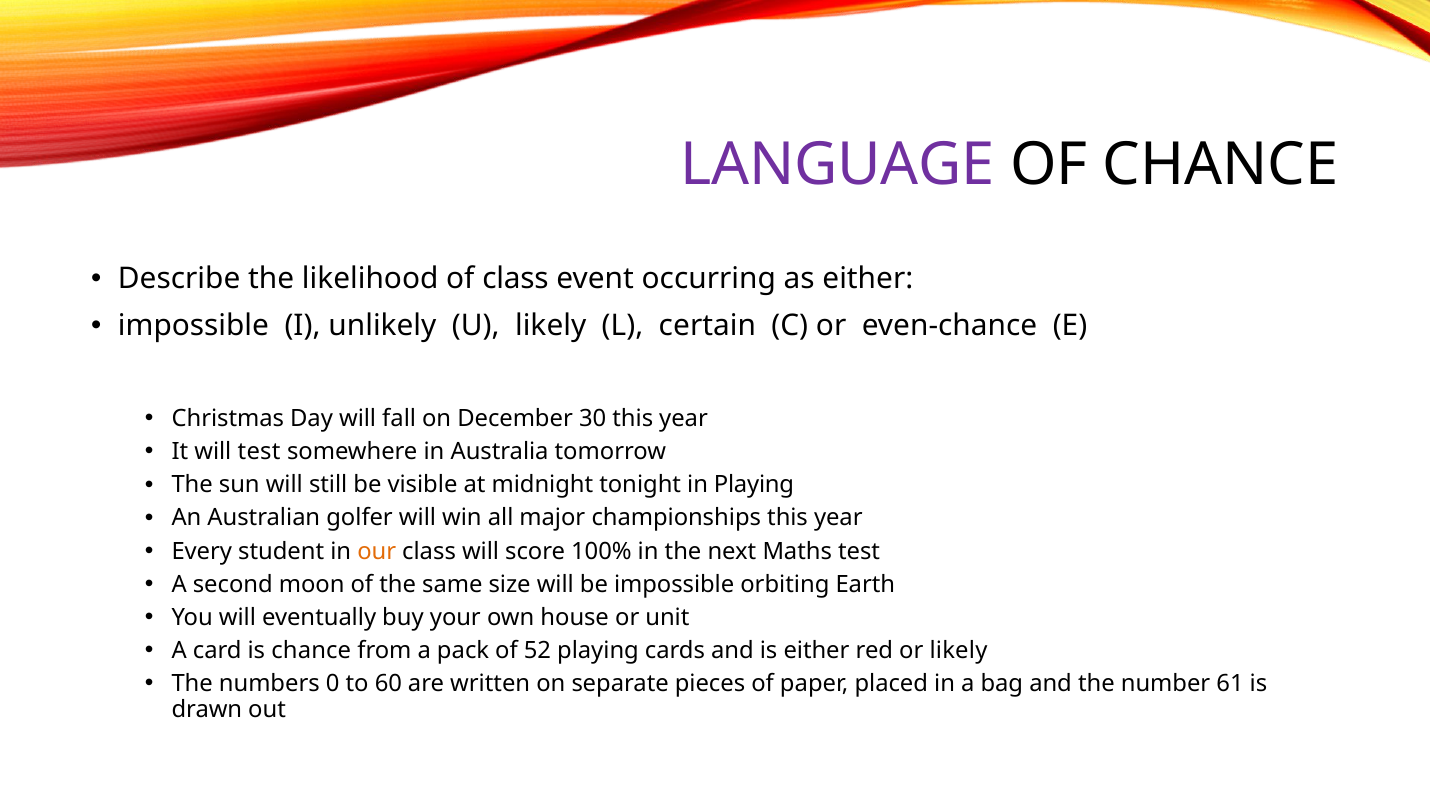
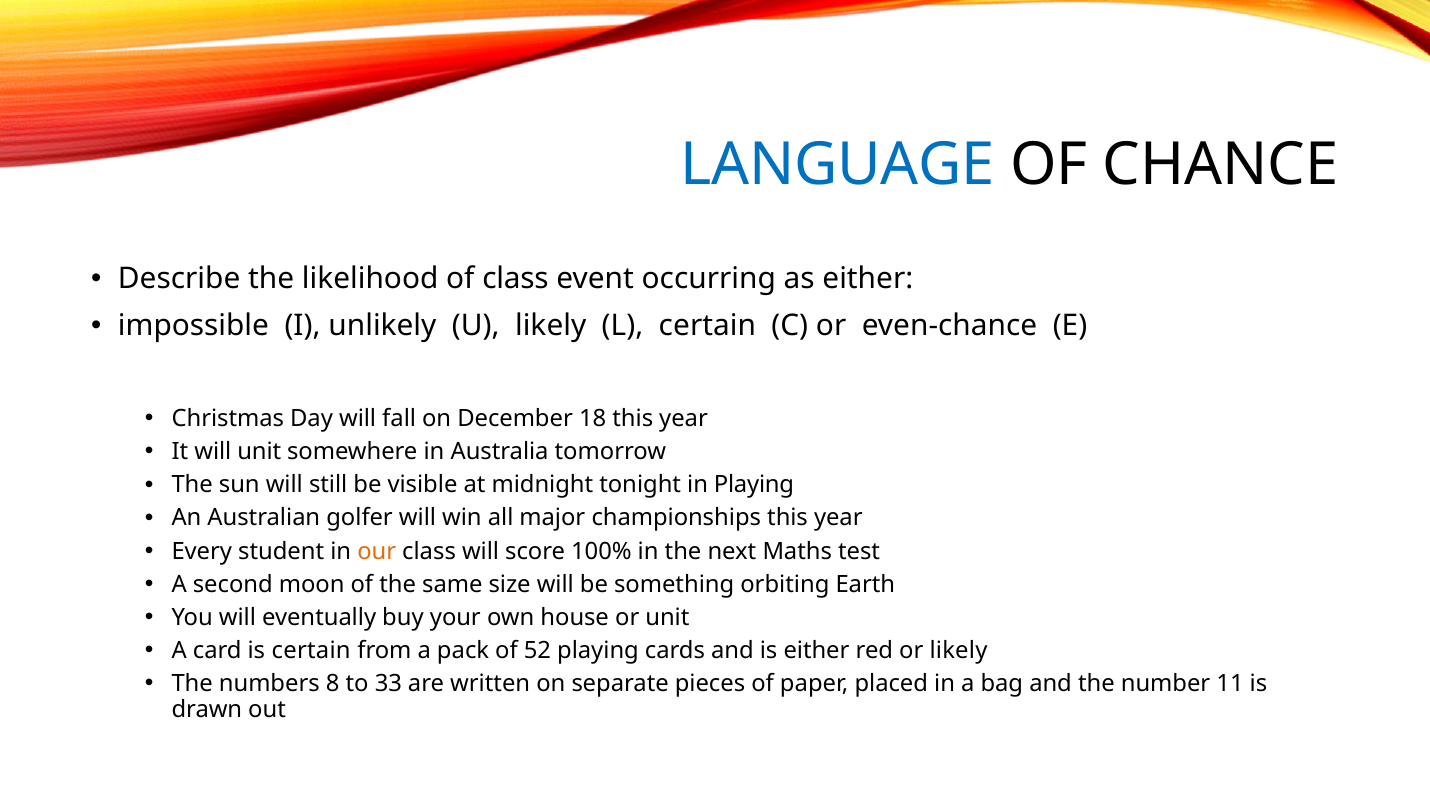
LANGUAGE colour: purple -> blue
30: 30 -> 18
will test: test -> unit
be impossible: impossible -> something
is chance: chance -> certain
0: 0 -> 8
60: 60 -> 33
61: 61 -> 11
